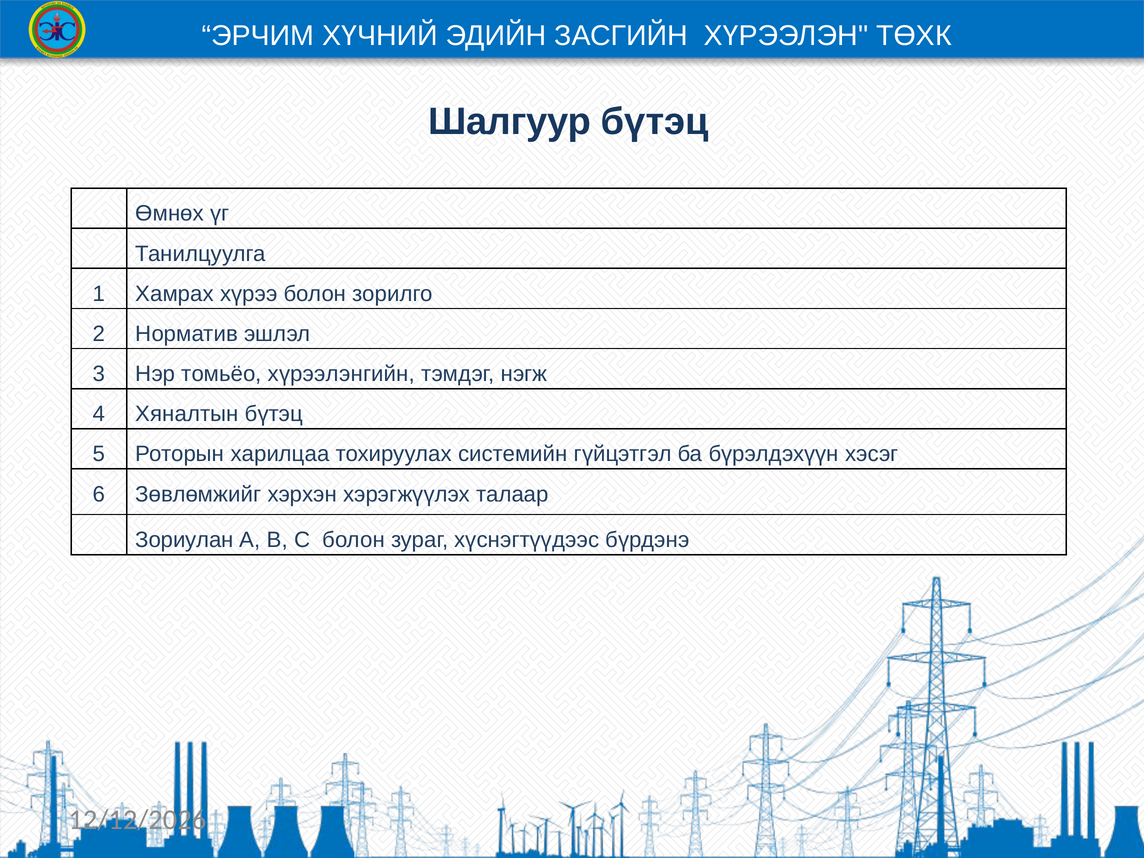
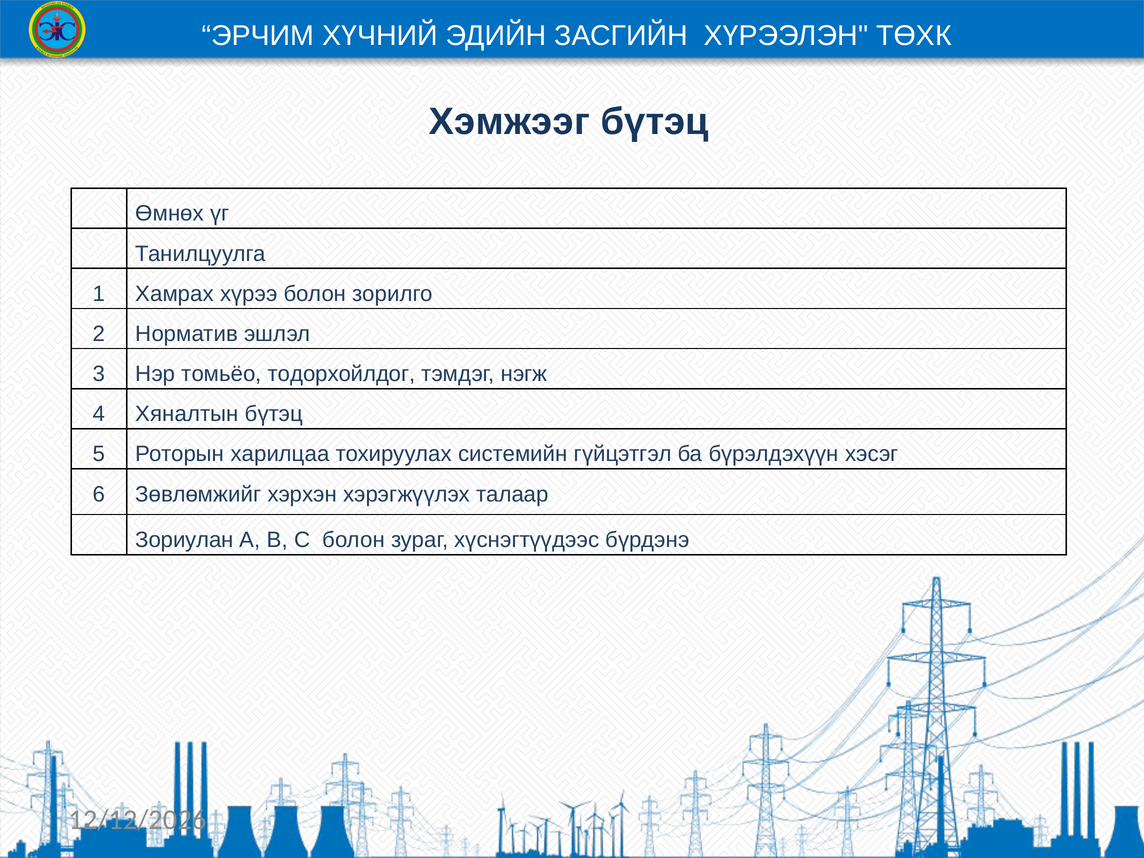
Шалгуур: Шалгуур -> Хэмжээг
хүрээлэнгийн: хүрээлэнгийн -> тодорхойлдог
